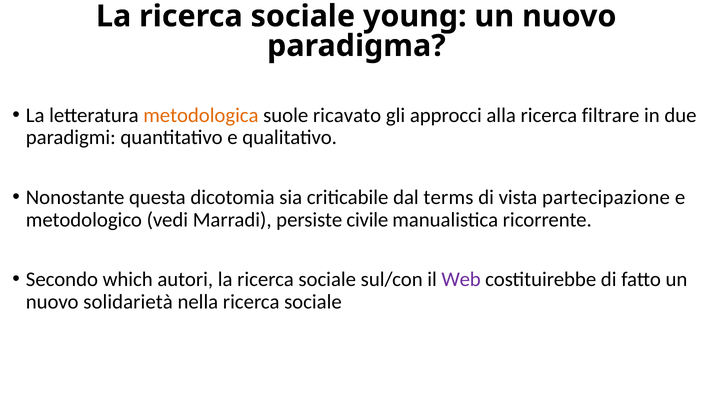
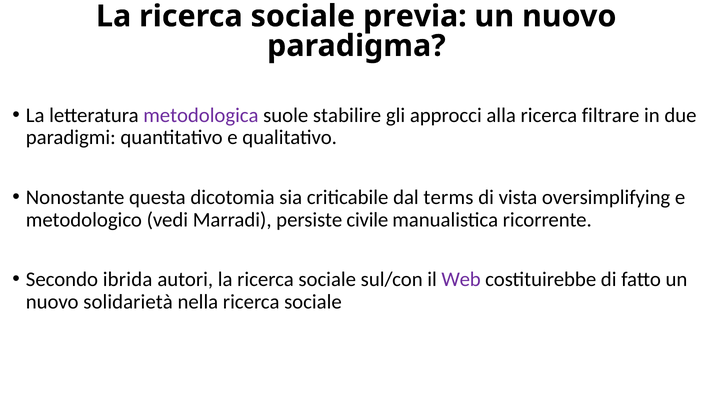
young: young -> previa
metodologica colour: orange -> purple
ricavato: ricavato -> stabilire
partecipazione: partecipazione -> oversimplifying
which: which -> ibrida
